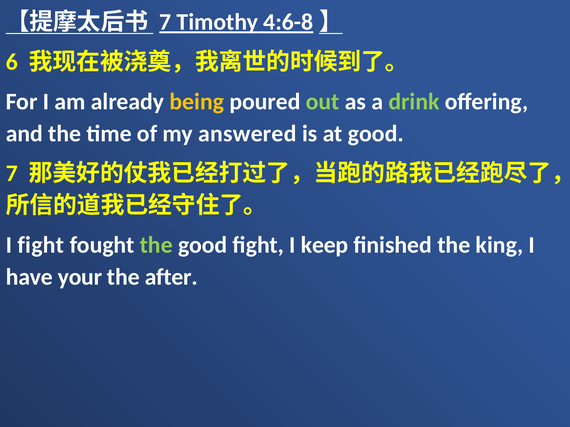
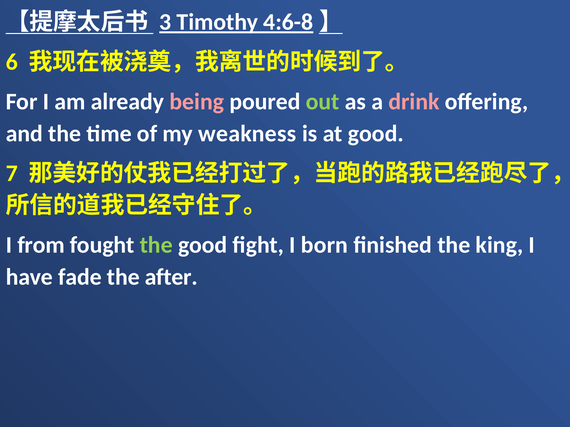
7 at (165, 22): 7 -> 3
being colour: yellow -> pink
drink colour: light green -> pink
answered: answered -> weakness
I fight: fight -> from
keep: keep -> born
your: your -> fade
